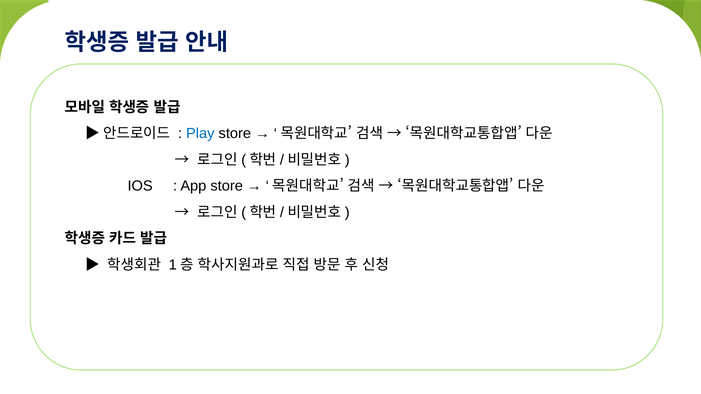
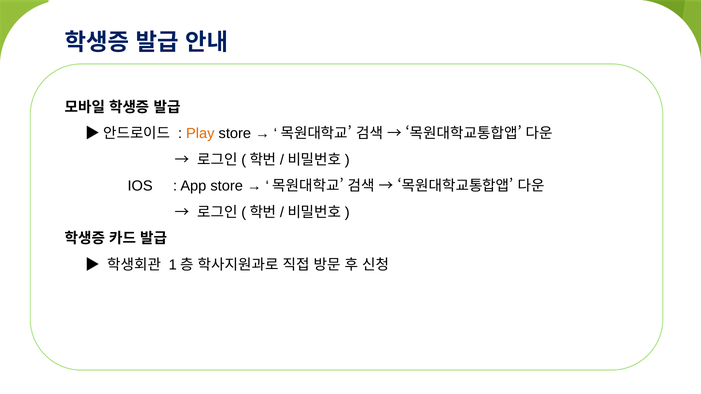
Play colour: blue -> orange
